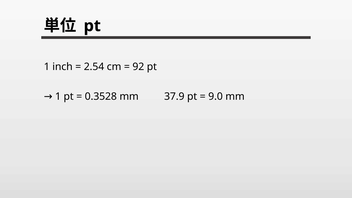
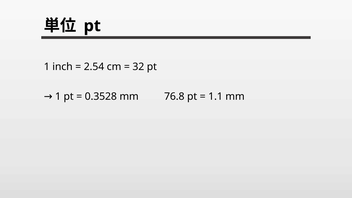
92: 92 -> 32
37.9: 37.9 -> 76.8
9.0: 9.0 -> 1.1
